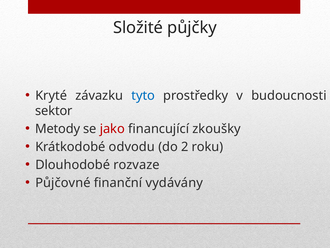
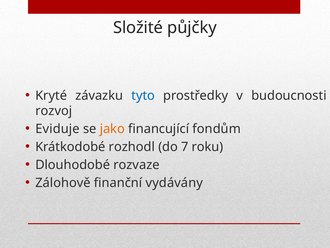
sektor: sektor -> rozvoj
Metody: Metody -> Eviduje
jako colour: red -> orange
zkoušky: zkoušky -> fondům
odvodu: odvodu -> rozhodl
2: 2 -> 7
Půjčovné: Půjčovné -> Zálohově
